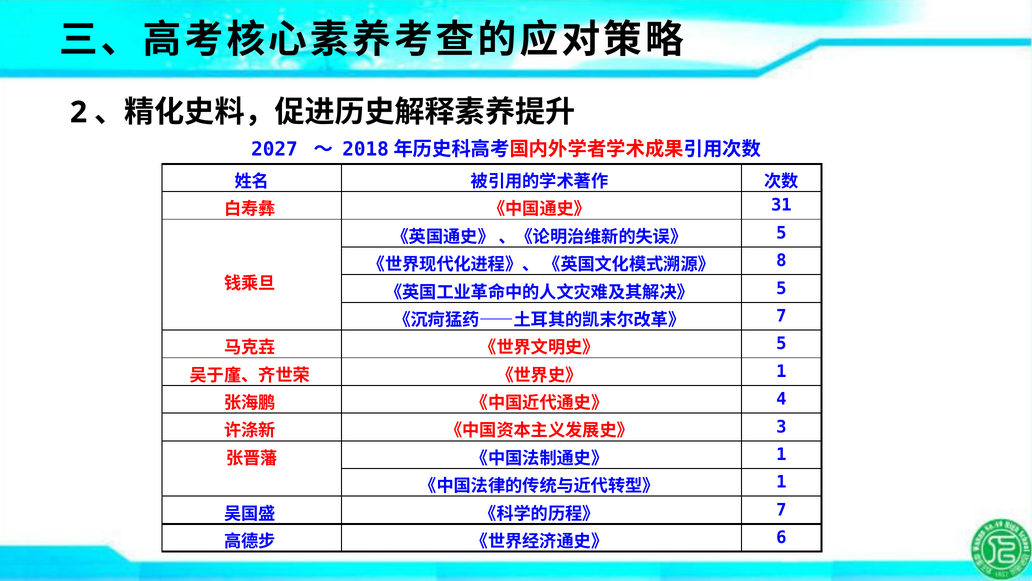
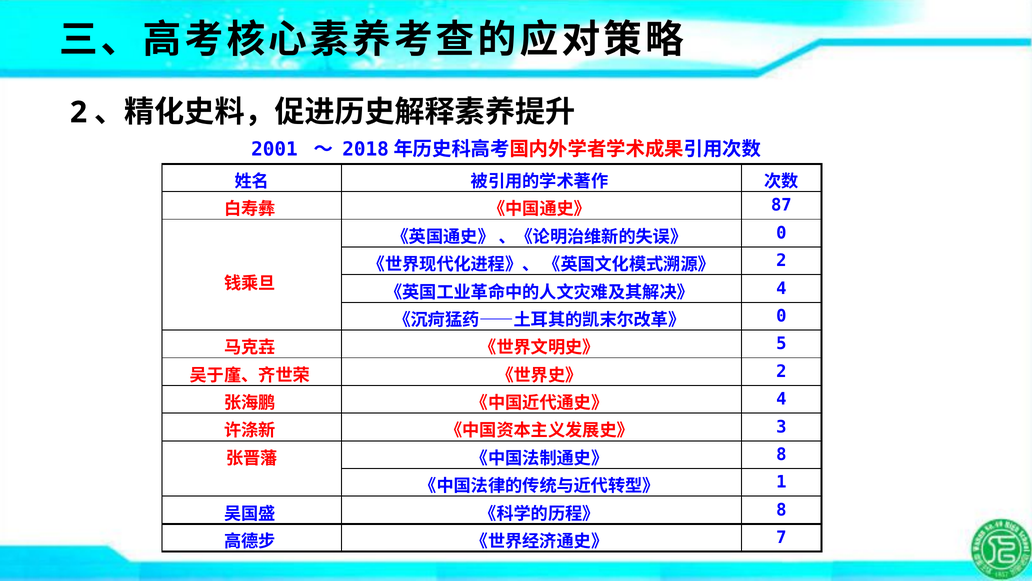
2027: 2027 -> 2001
31: 31 -> 87
5 at (781, 233): 5 -> 0
8 at (781, 260): 8 -> 2
5 at (781, 288): 5 -> 4
7 at (781, 316): 7 -> 0
1 at (781, 371): 1 -> 2
1 at (781, 454): 1 -> 8
7 at (781, 509): 7 -> 8
6: 6 -> 7
